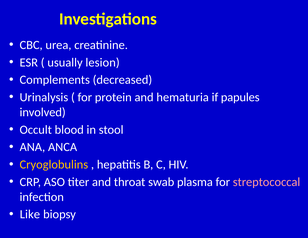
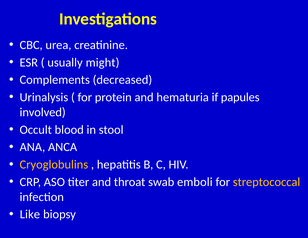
lesion: lesion -> might
plasma: plasma -> emboli
streptococcal colour: pink -> yellow
